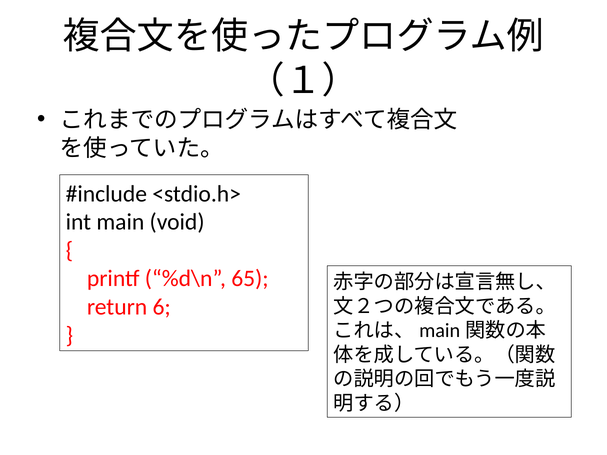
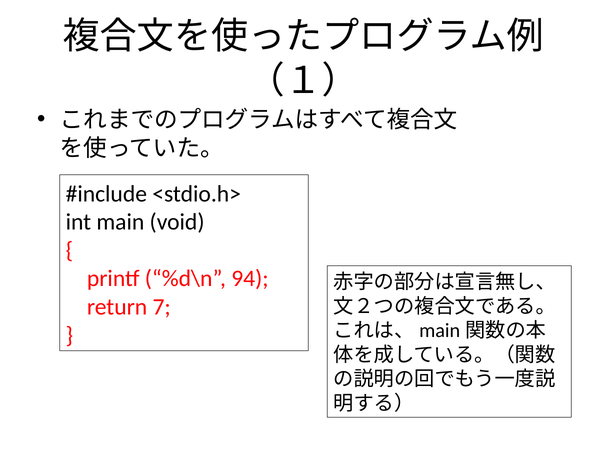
65: 65 -> 94
6: 6 -> 7
